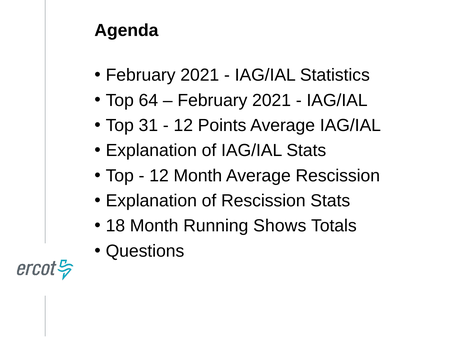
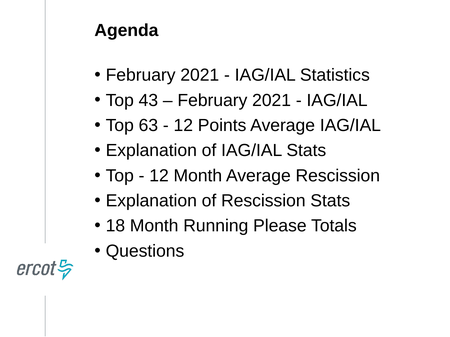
64: 64 -> 43
31: 31 -> 63
Shows: Shows -> Please
